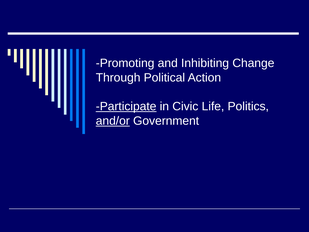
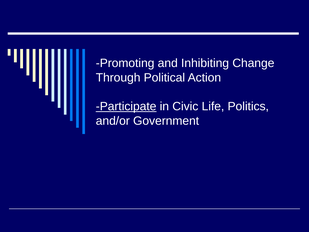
and/or underline: present -> none
